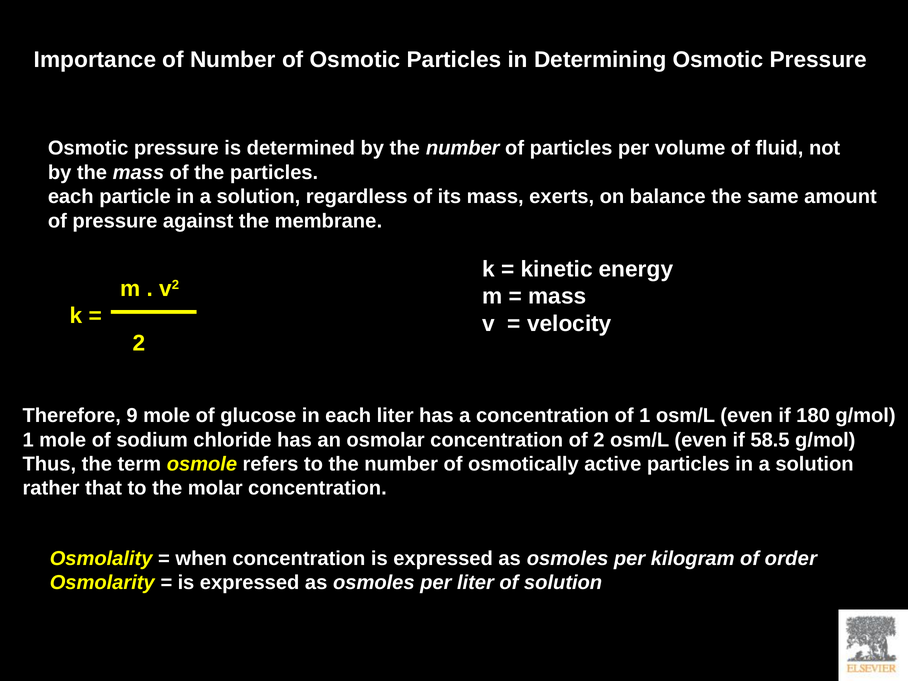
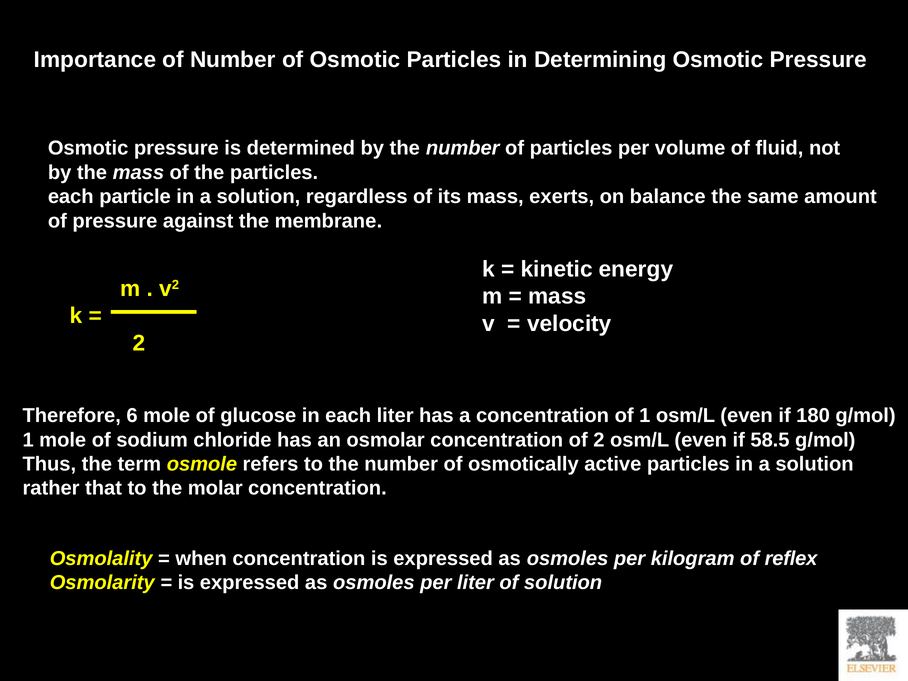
9: 9 -> 6
order: order -> reflex
